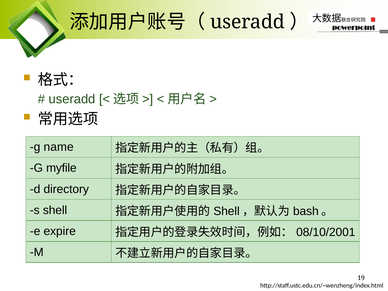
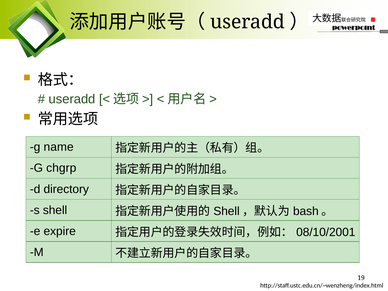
myfile: myfile -> chgrp
